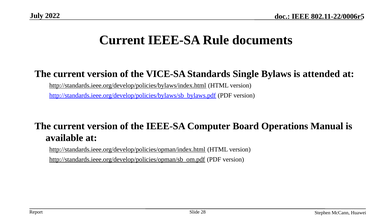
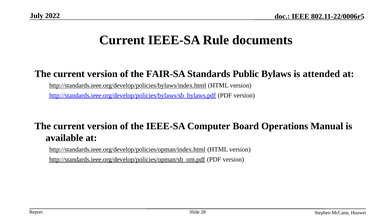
VICE-SA: VICE-SA -> FAIR-SA
Single: Single -> Public
